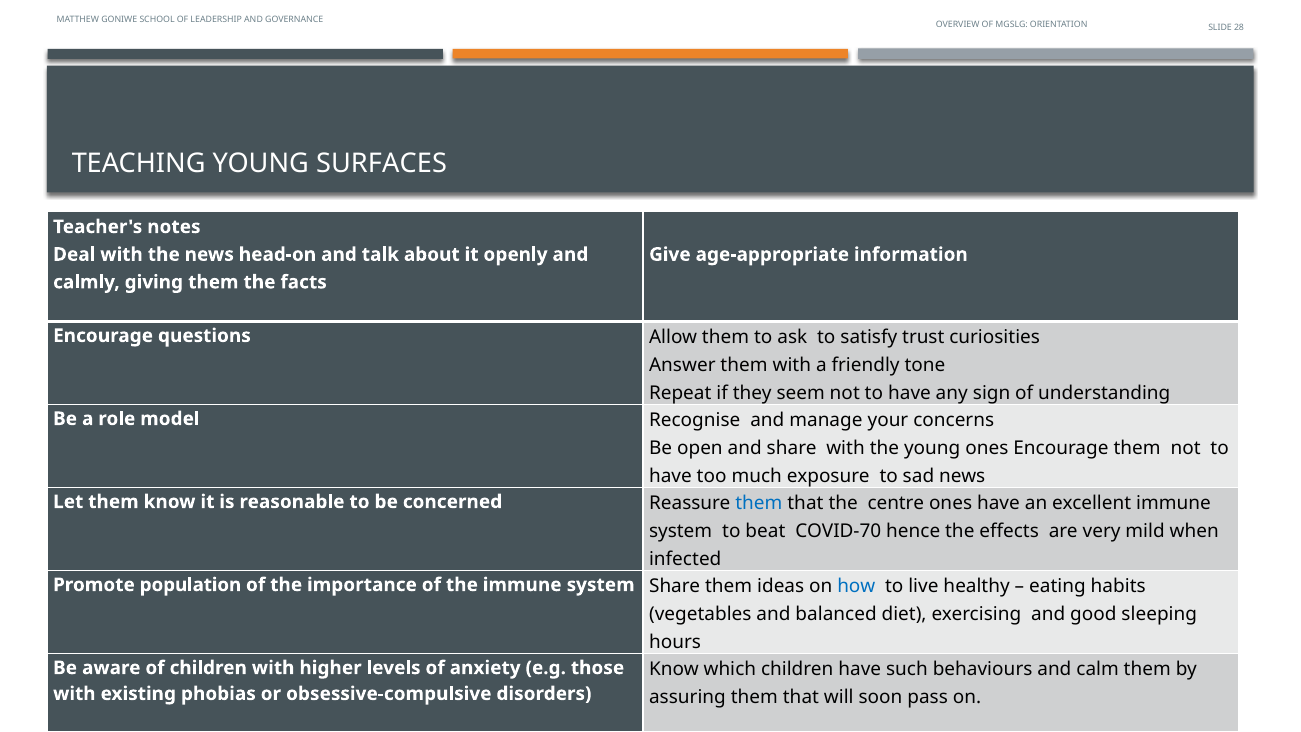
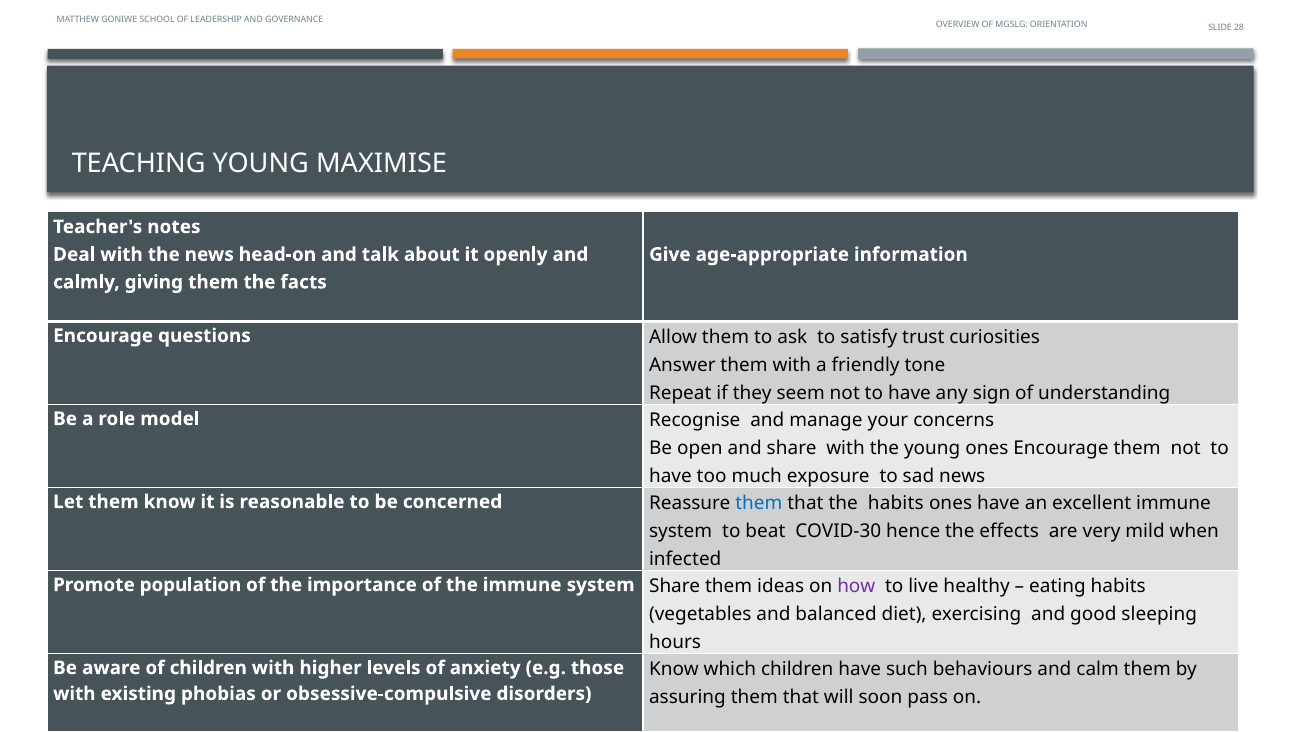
SURFACES: SURFACES -> MAXIMISE
the centre: centre -> habits
COVID-70: COVID-70 -> COVID-30
how colour: blue -> purple
